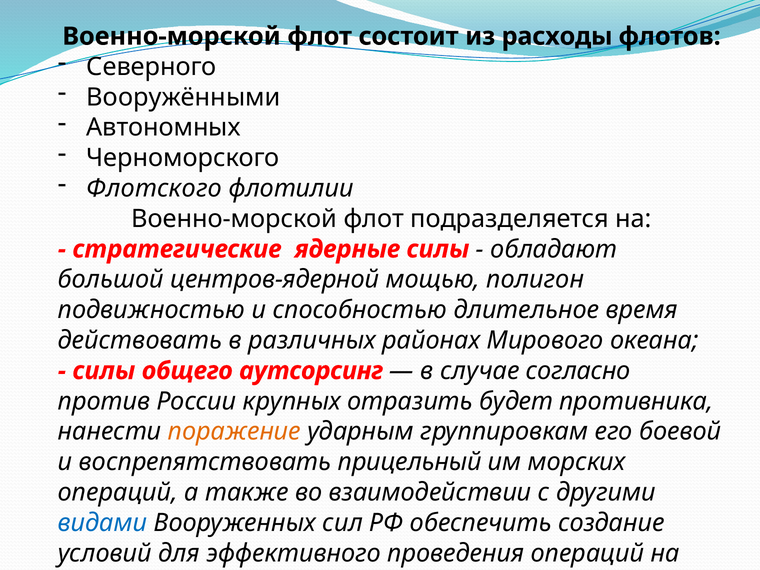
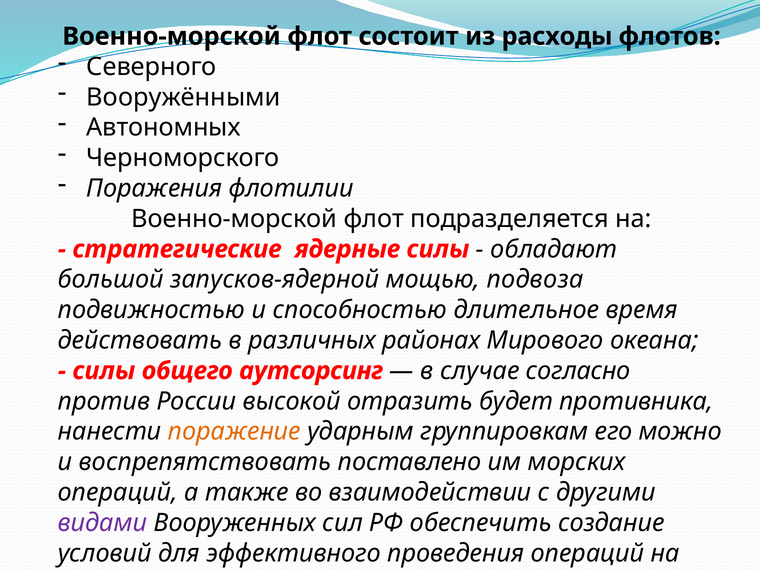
Флотского: Флотского -> Поражения
центров-ядерной: центров-ядерной -> запусков-ядерной
полигон: полигон -> подвоза
крупных: крупных -> высокой
боевой: боевой -> можно
прицельный: прицельный -> поставлено
видами colour: blue -> purple
